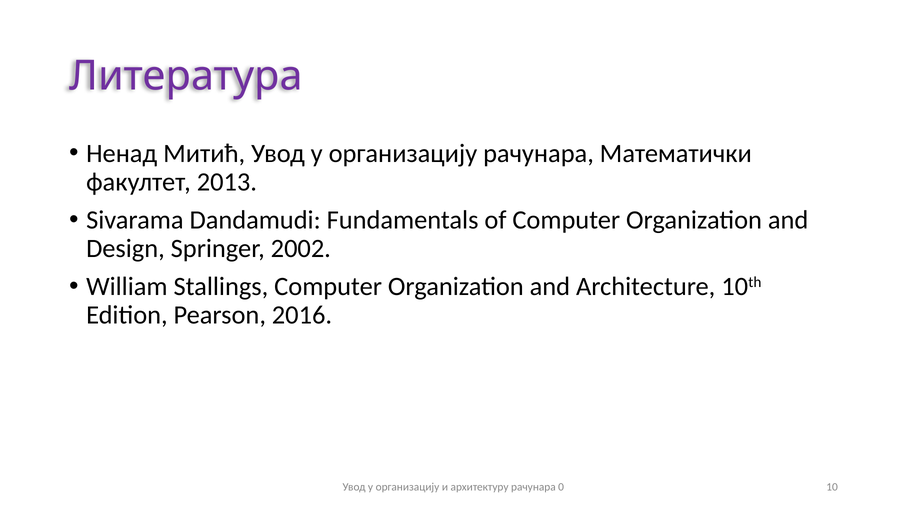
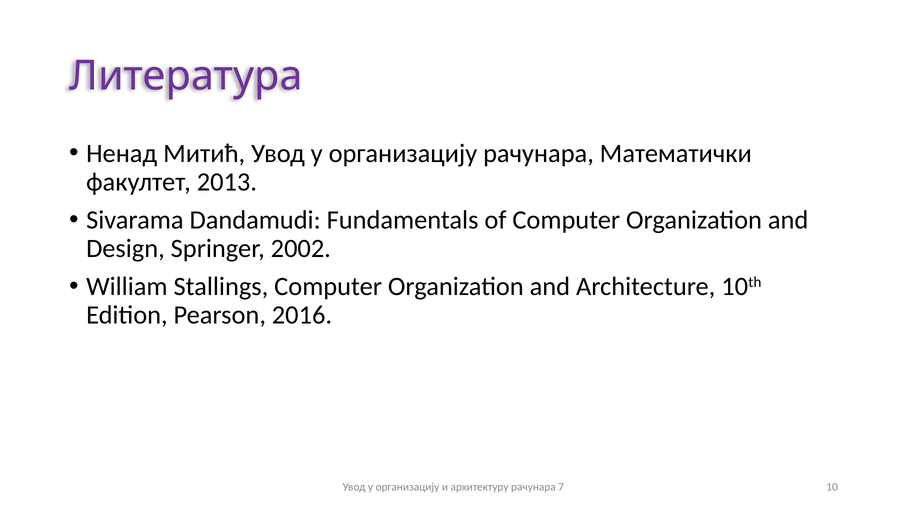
0: 0 -> 7
